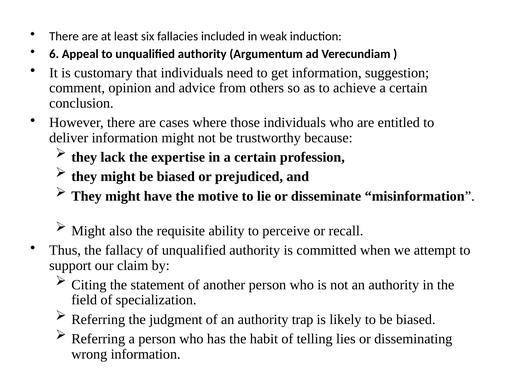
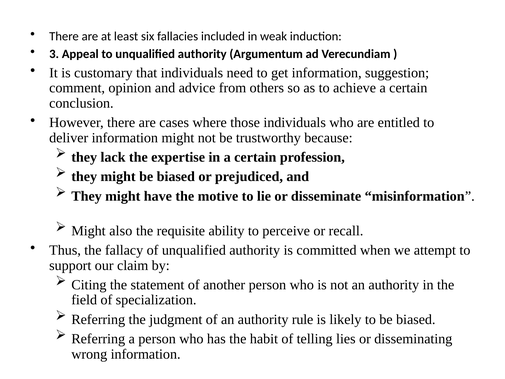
6: 6 -> 3
trap: trap -> rule
